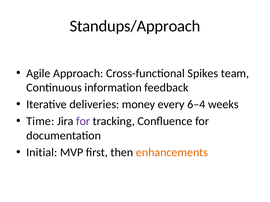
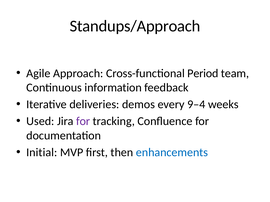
Spikes: Spikes -> Period
money: money -> demos
6–4: 6–4 -> 9–4
Time: Time -> Used
enhancements colour: orange -> blue
